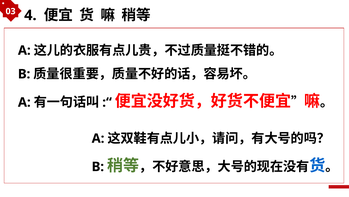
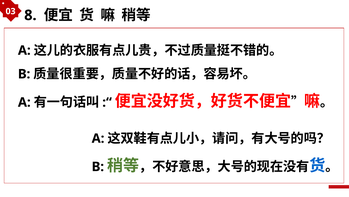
4: 4 -> 8
